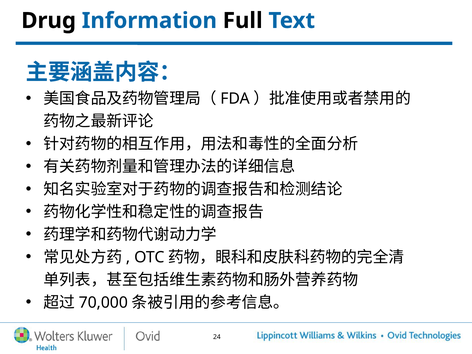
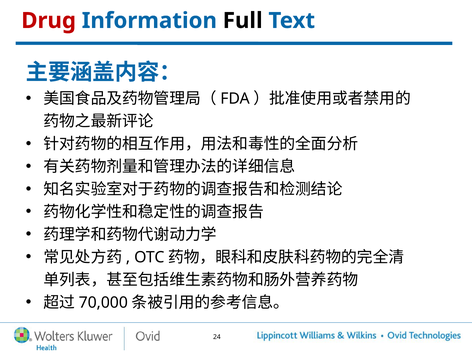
Drug colour: black -> red
